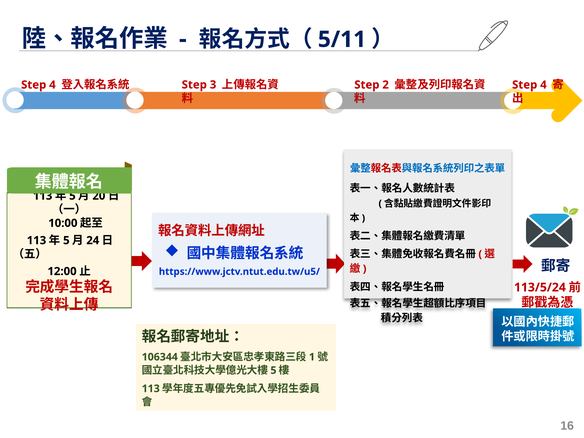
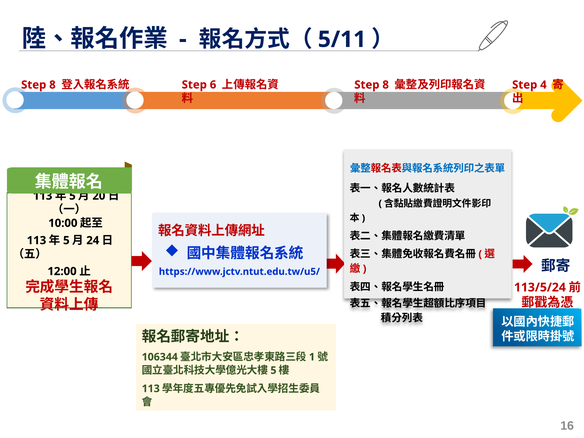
4 at (52, 85): 4 -> 8
3: 3 -> 6
2 at (386, 85): 2 -> 8
